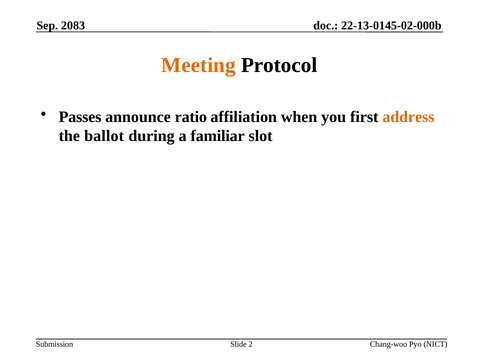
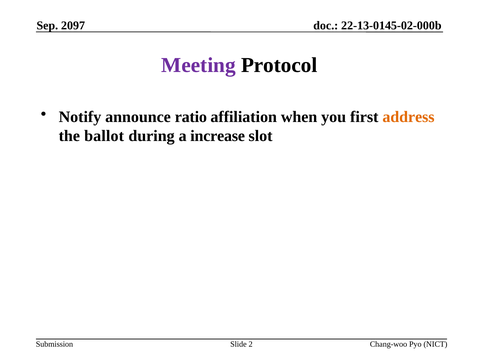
2083: 2083 -> 2097
Meeting colour: orange -> purple
Passes: Passes -> Notify
familiar: familiar -> increase
